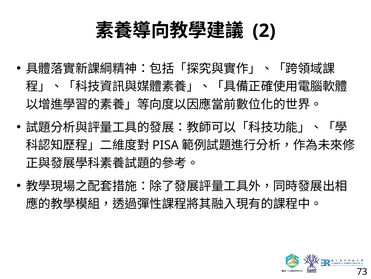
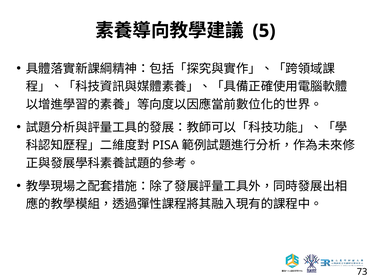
2: 2 -> 5
